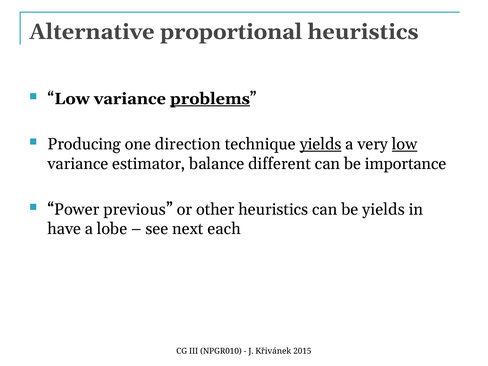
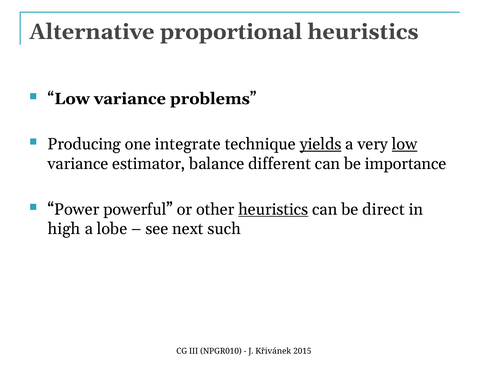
problems underline: present -> none
direction: direction -> integrate
previous: previous -> powerful
heuristics at (273, 209) underline: none -> present
be yields: yields -> direct
have: have -> high
each: each -> such
